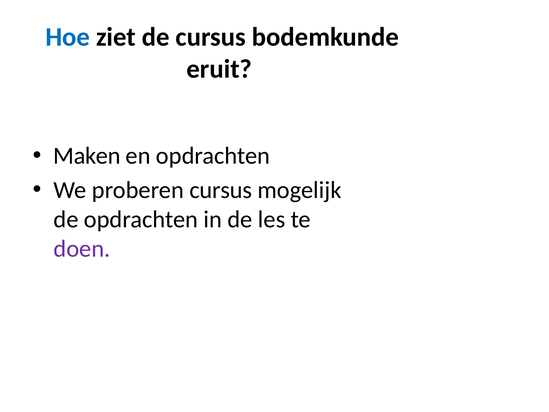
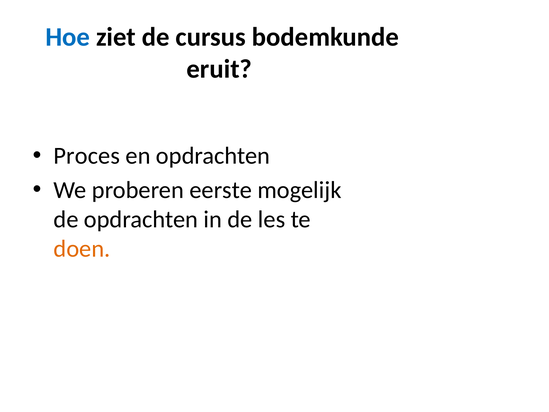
Maken: Maken -> Proces
proberen cursus: cursus -> eerste
doen colour: purple -> orange
